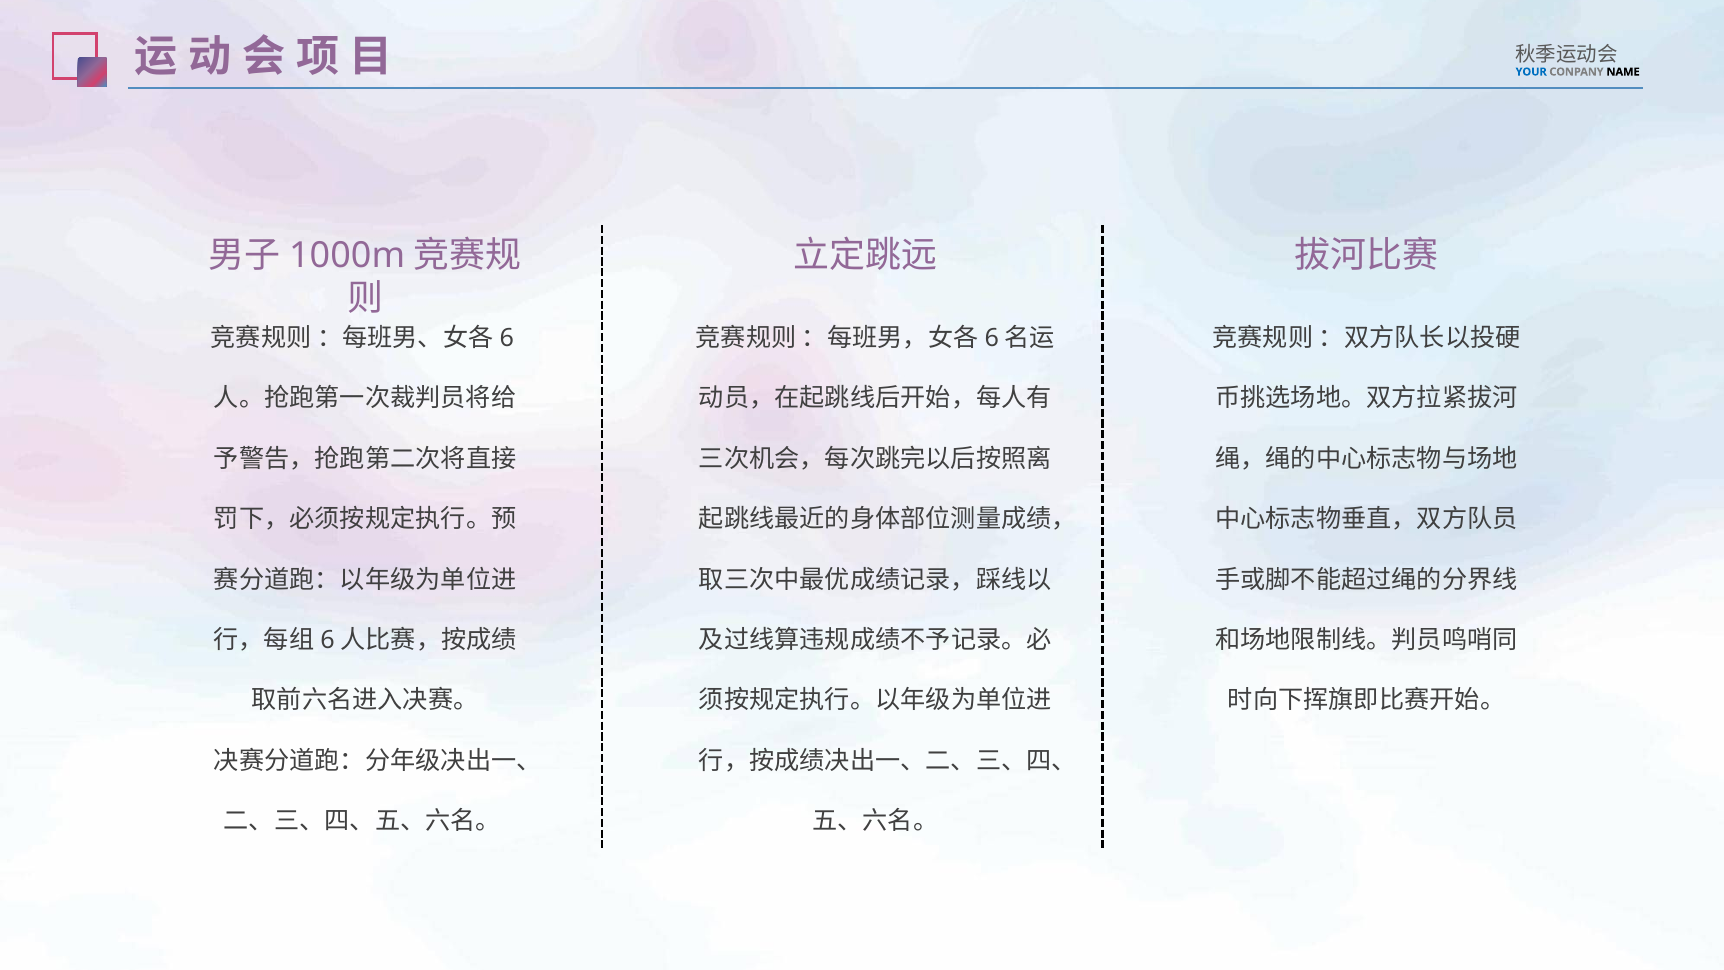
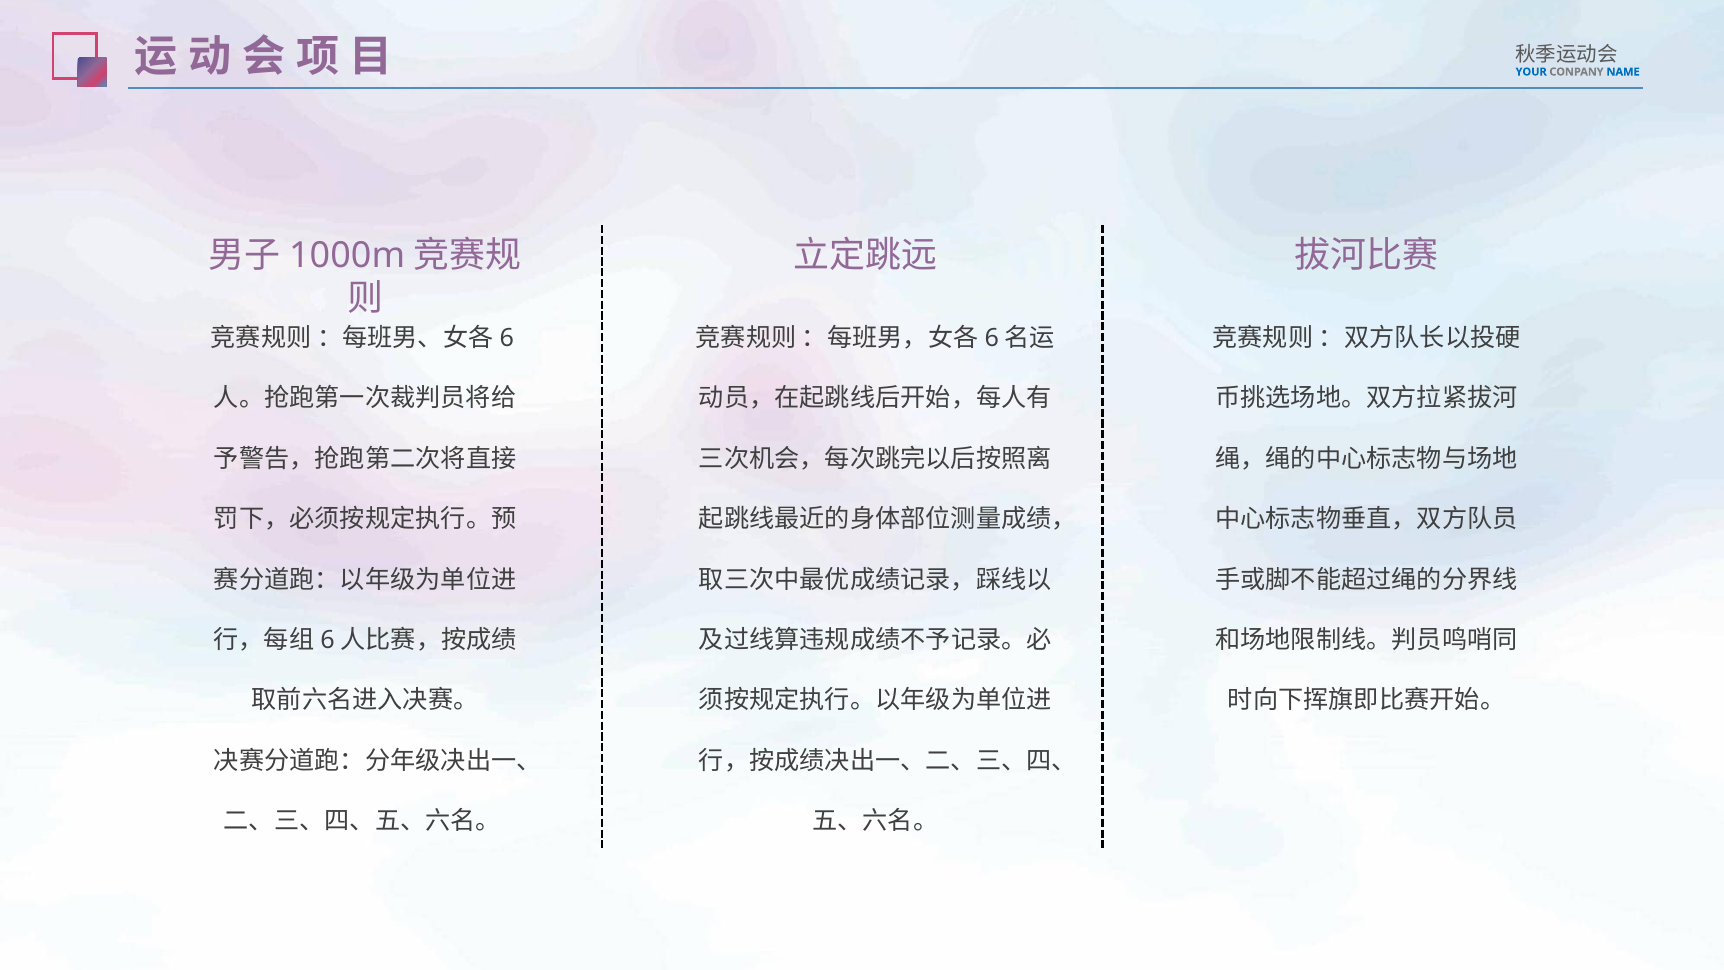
NAME colour: black -> blue
